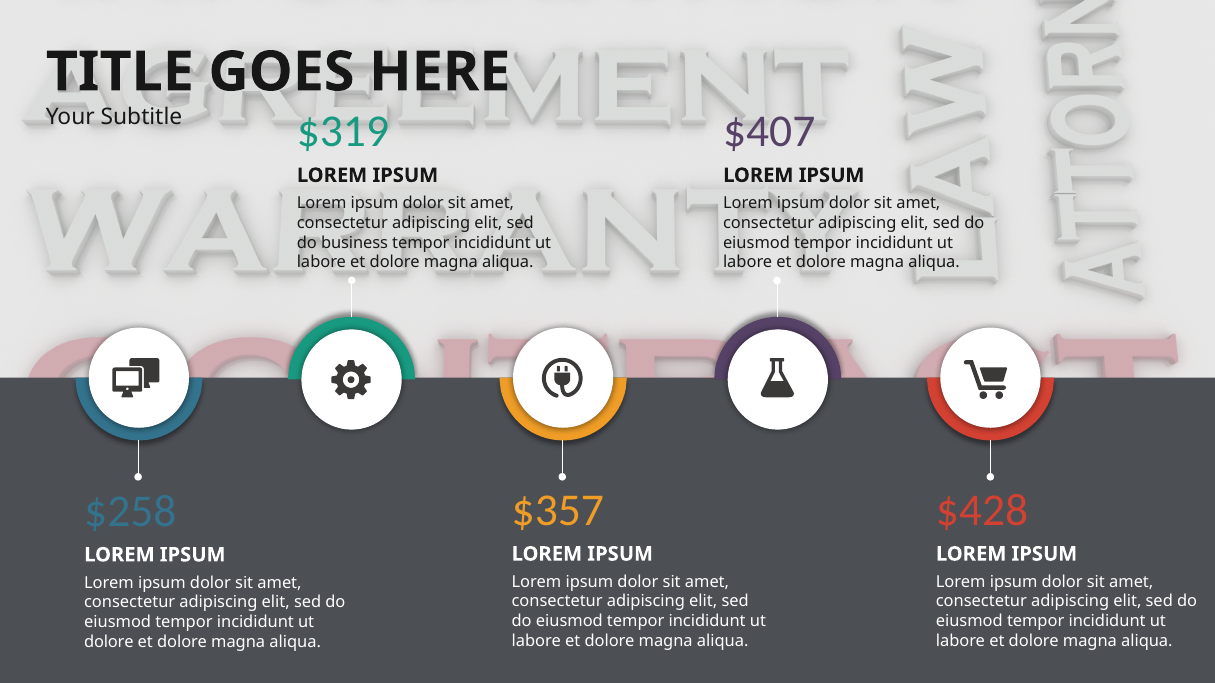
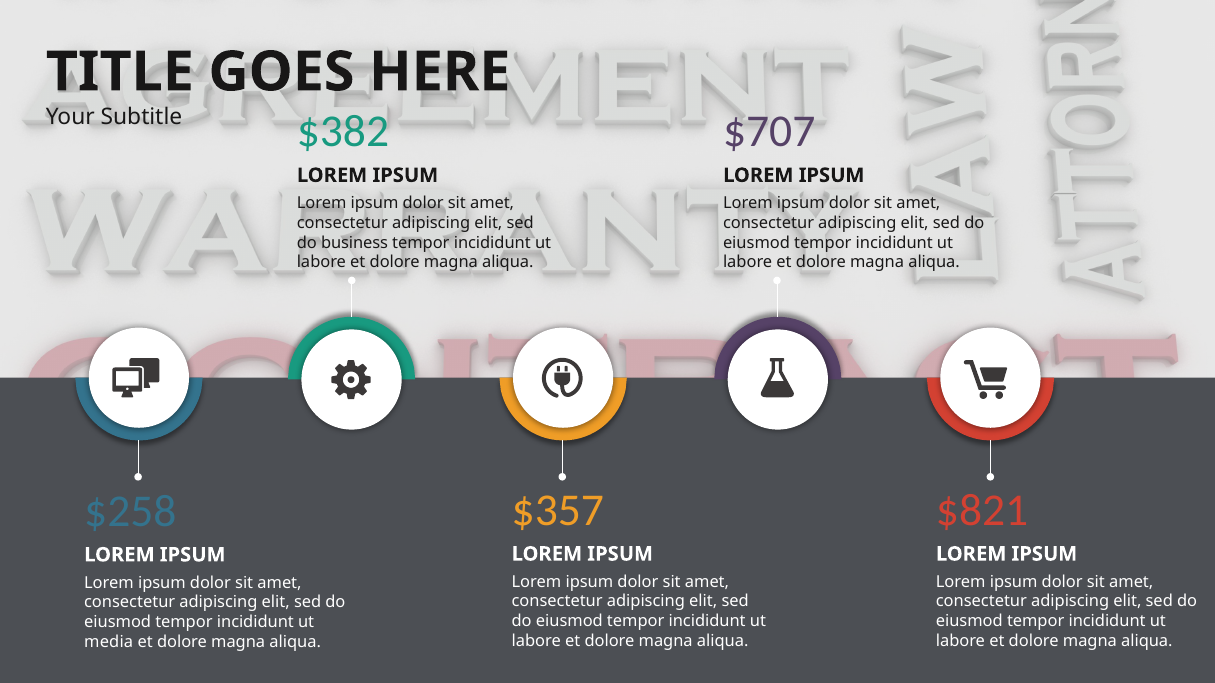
$319: $319 -> $382
$407: $407 -> $707
$428: $428 -> $821
dolore at (109, 642): dolore -> media
